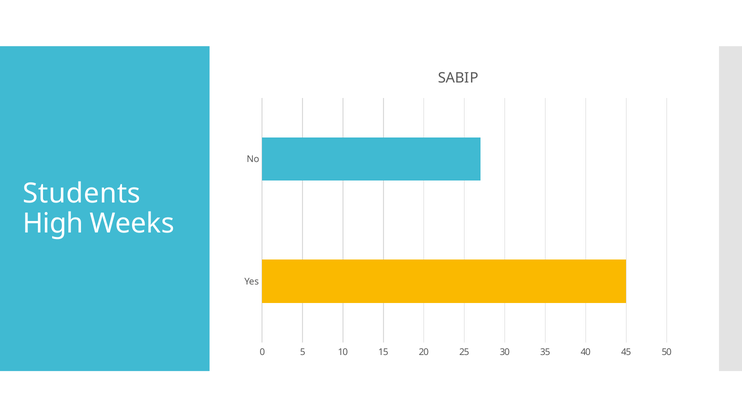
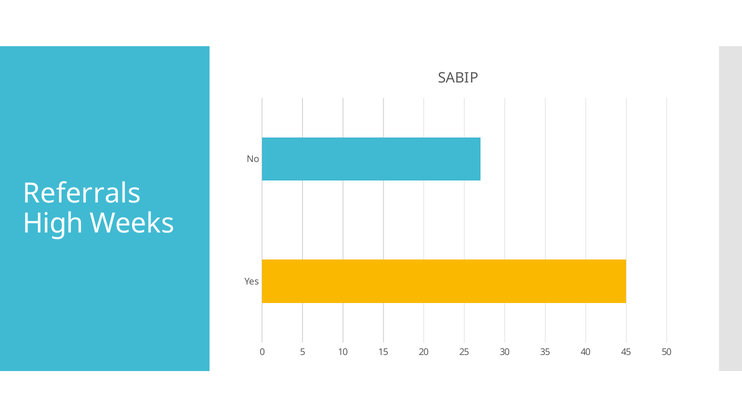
Students: Students -> Referrals
